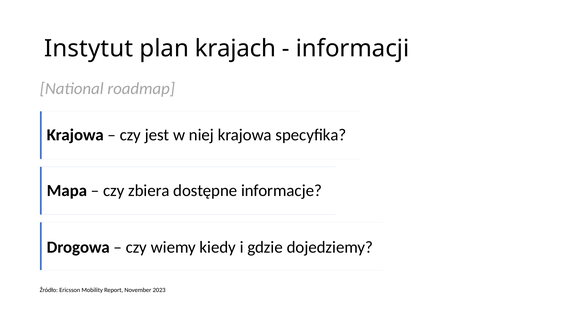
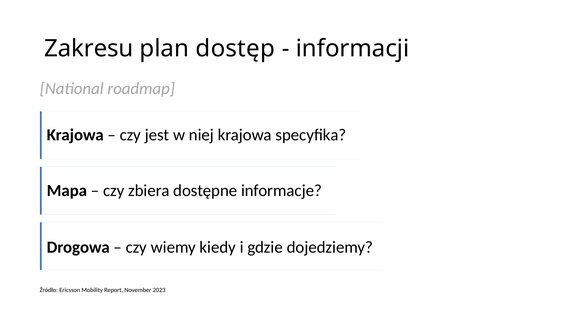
Instytut: Instytut -> Zakresu
krajach: krajach -> dostęp
